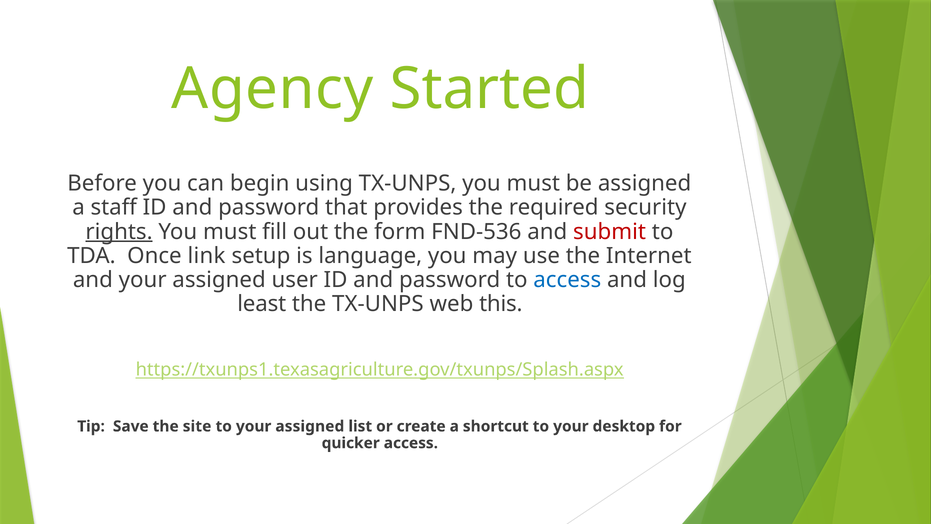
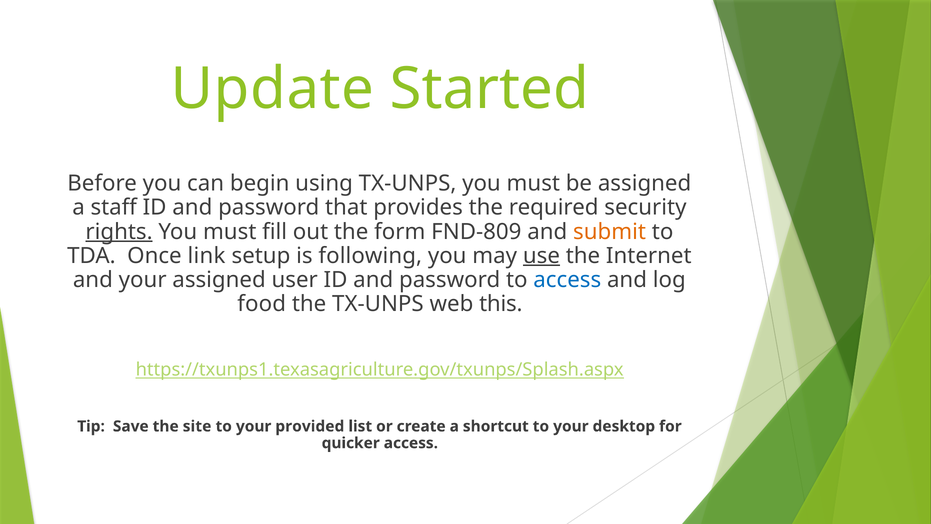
Agency: Agency -> Update
FND-536: FND-536 -> FND-809
submit colour: red -> orange
language: language -> following
use underline: none -> present
least: least -> food
to your assigned: assigned -> provided
